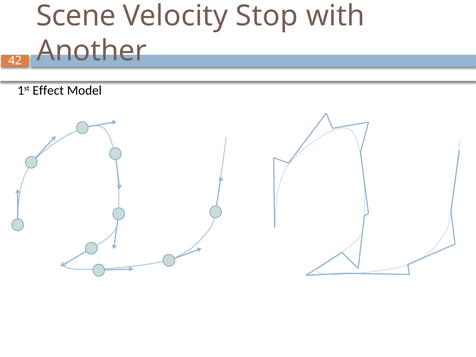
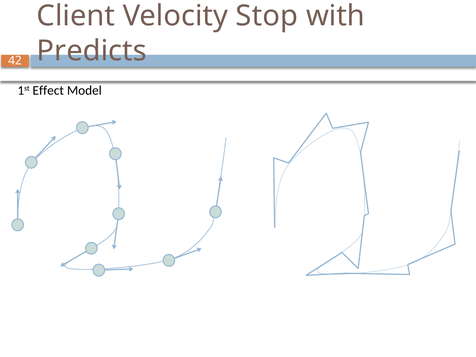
Scene: Scene -> Client
Another: Another -> Predicts
